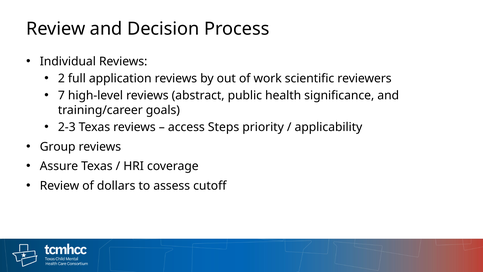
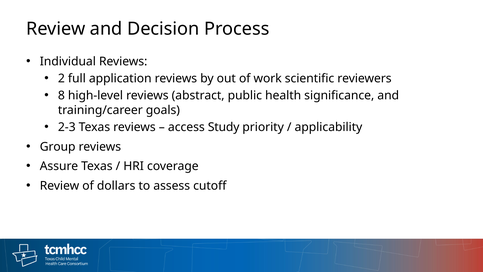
7: 7 -> 8
Steps: Steps -> Study
